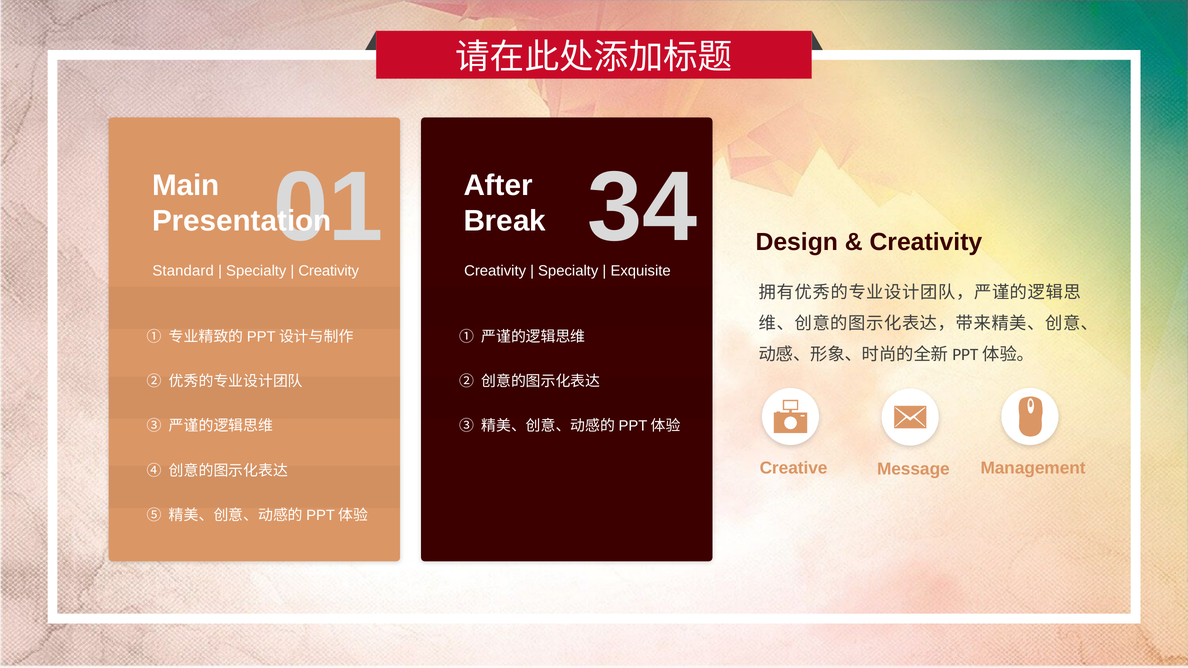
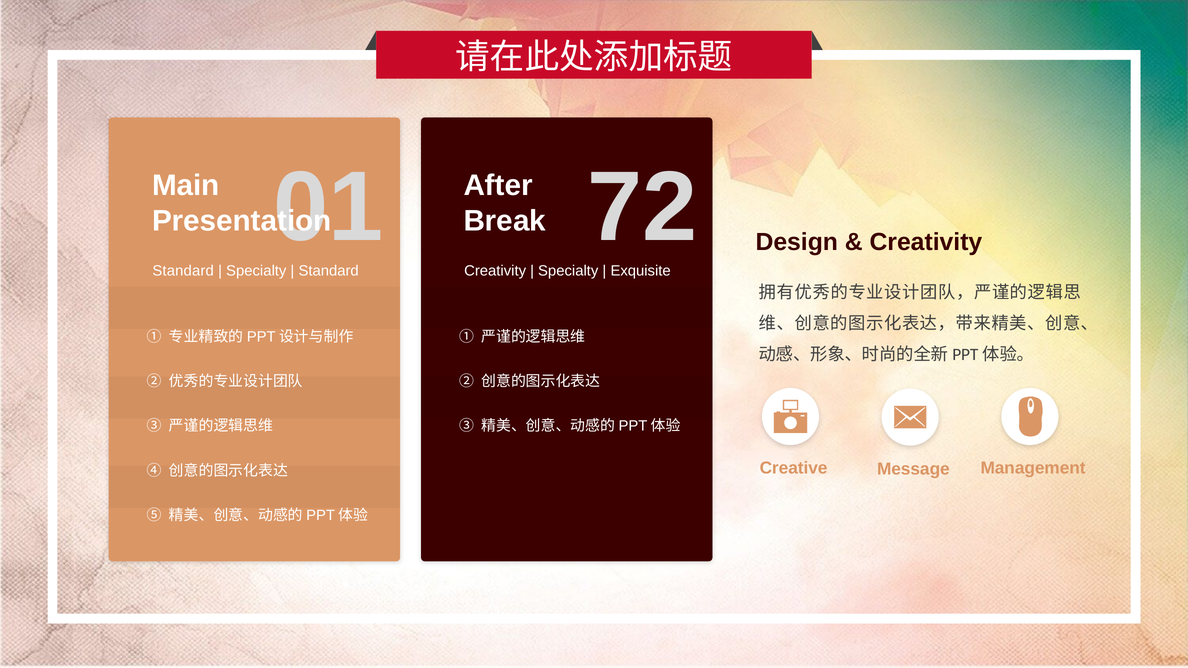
34: 34 -> 72
Creativity at (329, 271): Creativity -> Standard
